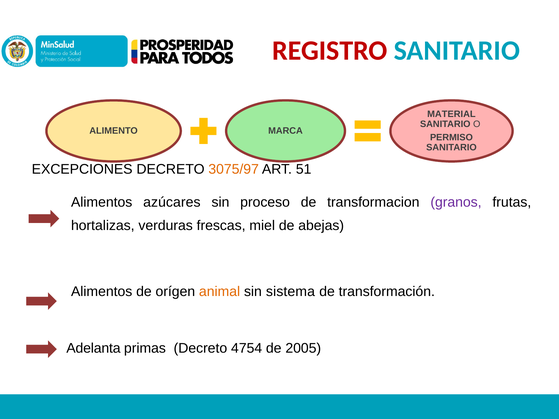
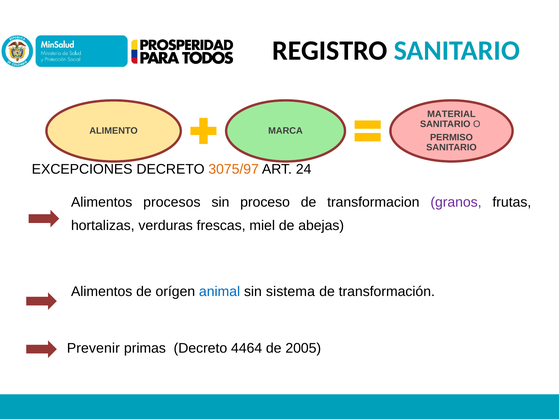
REGISTRO colour: red -> black
51: 51 -> 24
azúcares: azúcares -> procesos
animal colour: orange -> blue
Adelanta: Adelanta -> Prevenir
4754: 4754 -> 4464
